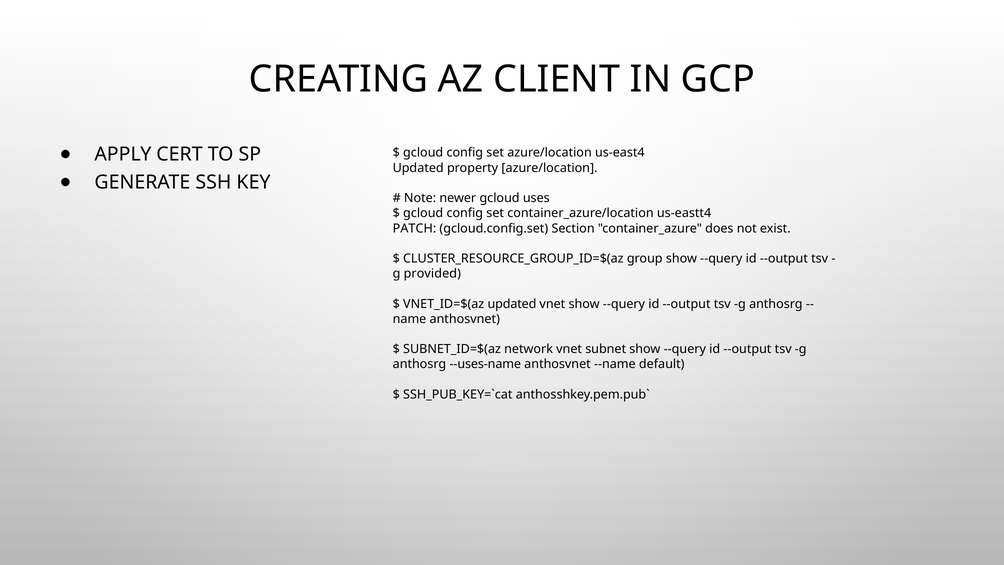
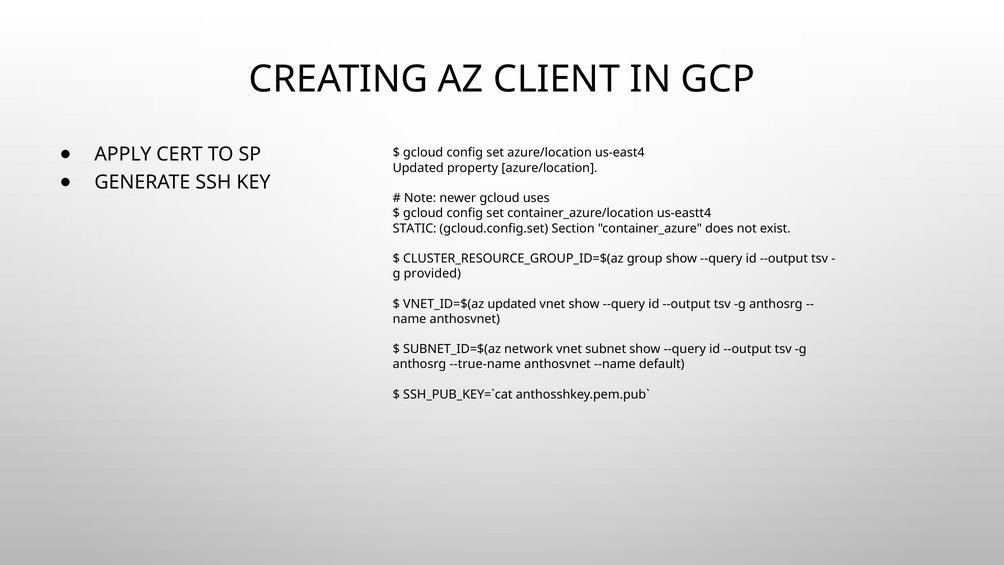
PATCH: PATCH -> STATIC
--uses-name: --uses-name -> --true-name
